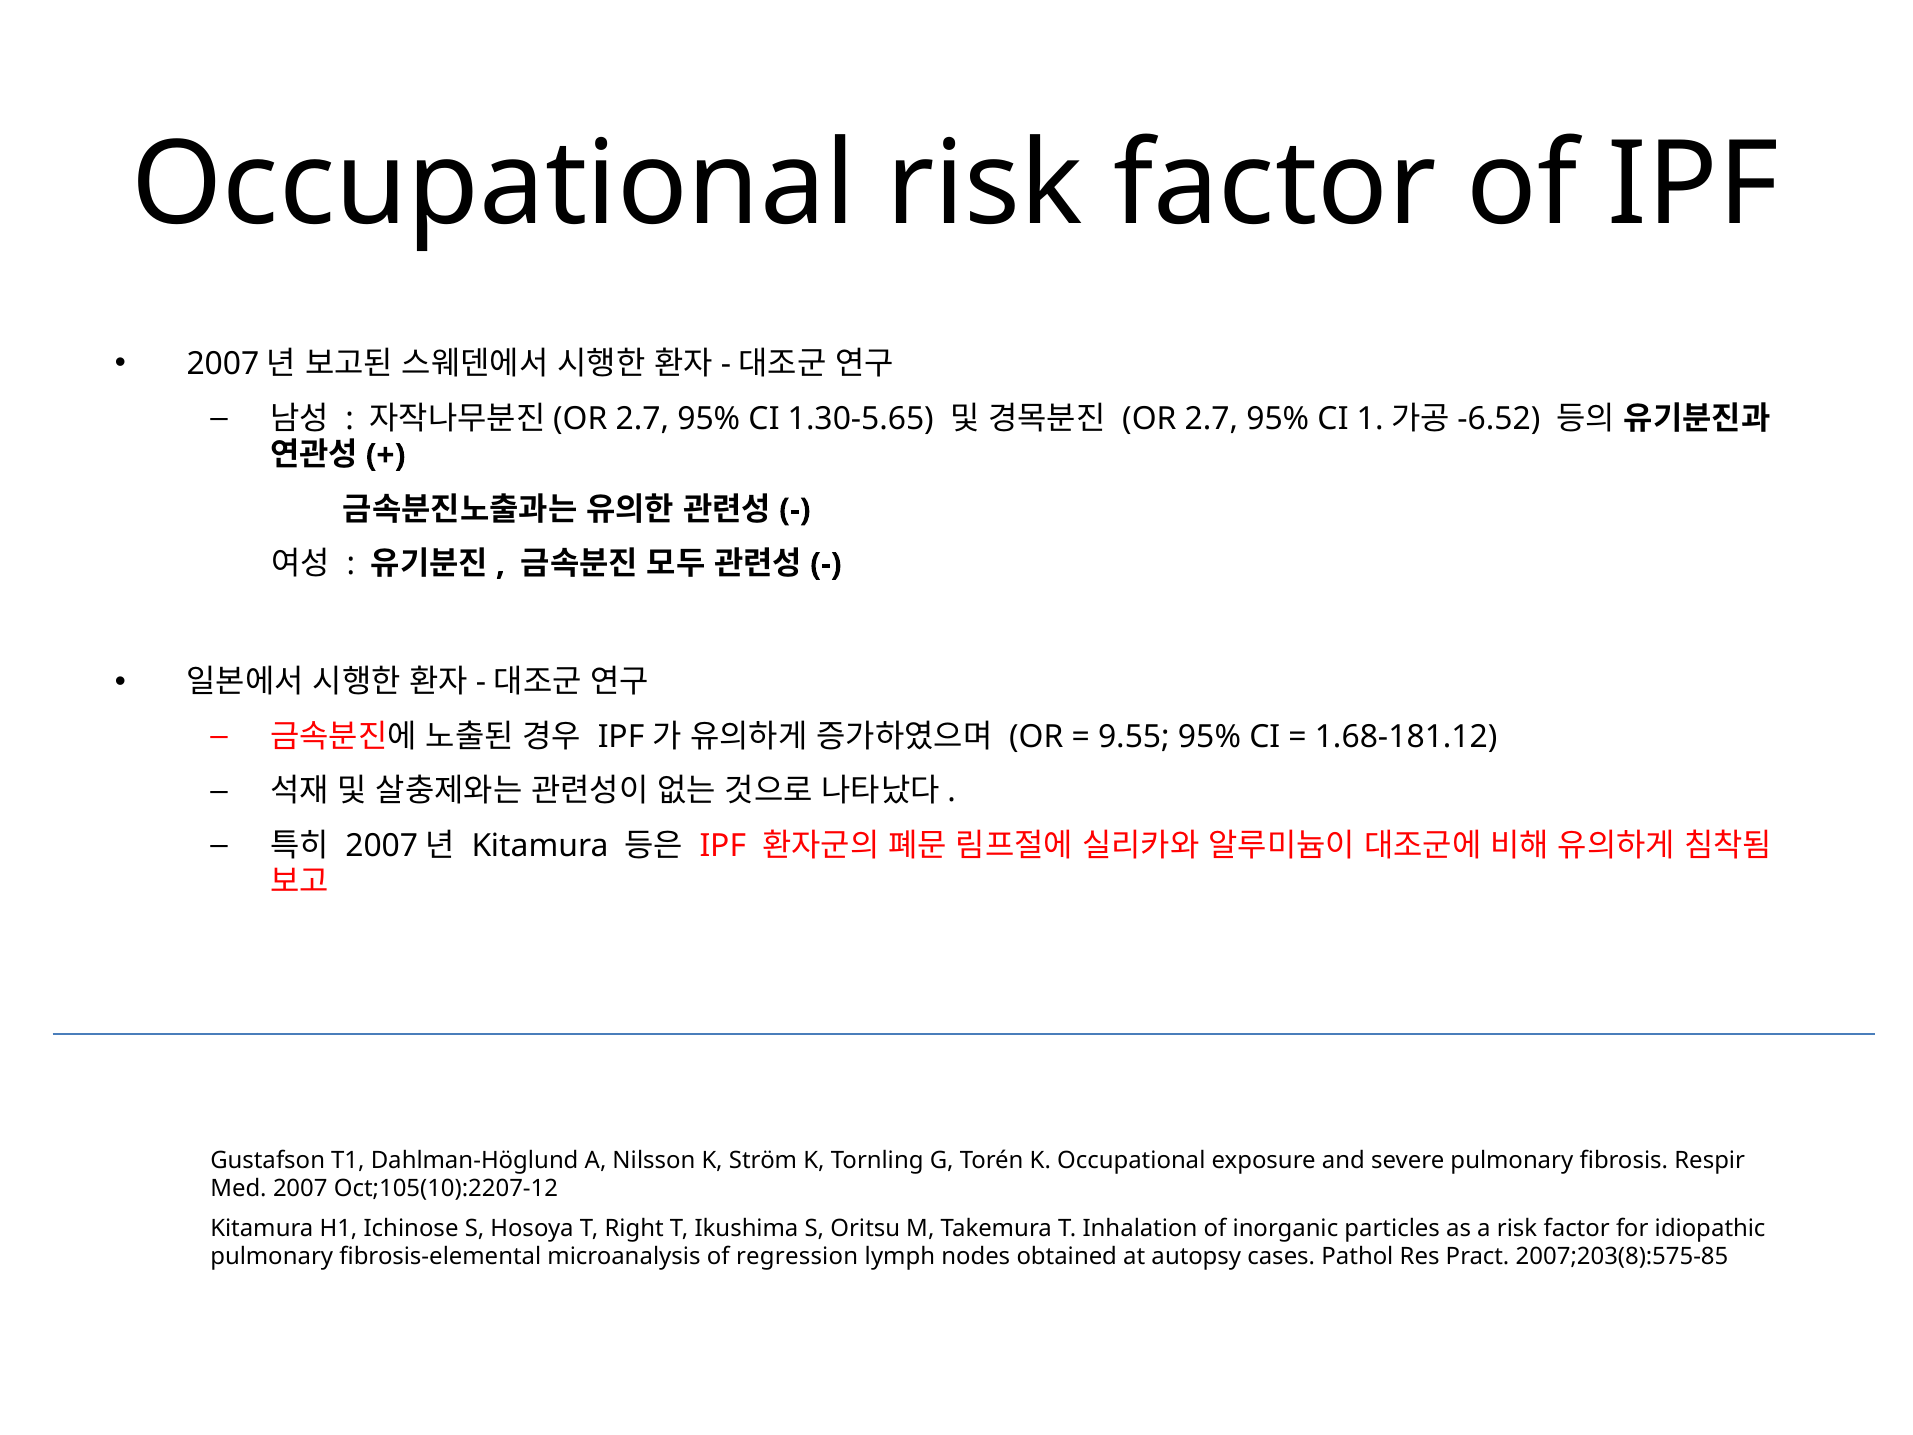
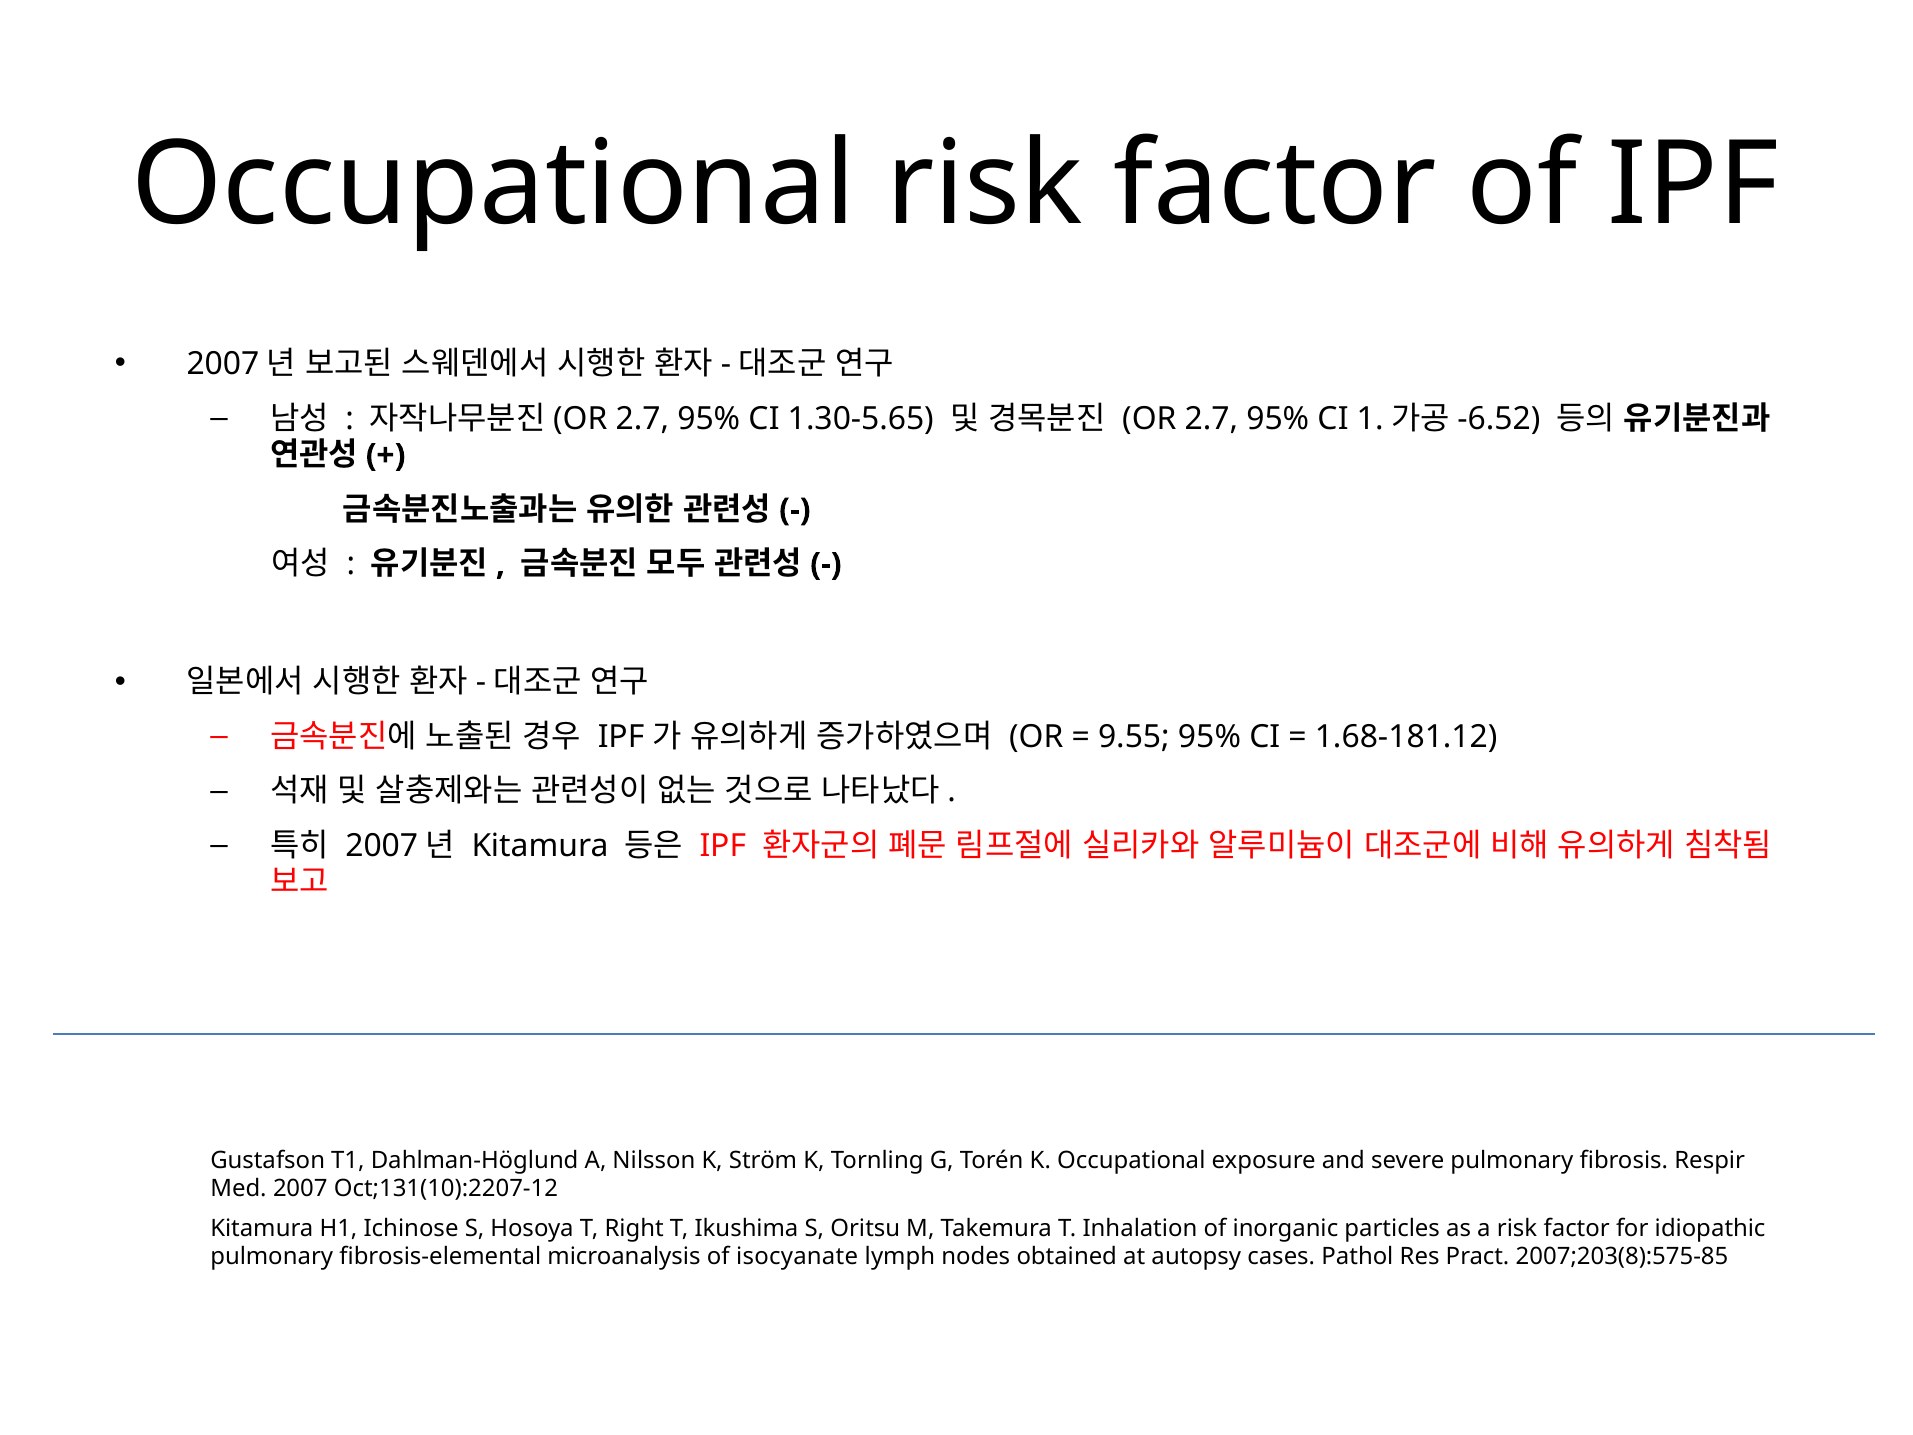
Oct;105(10):2207-12: Oct;105(10):2207-12 -> Oct;131(10):2207-12
regression: regression -> isocyanate
